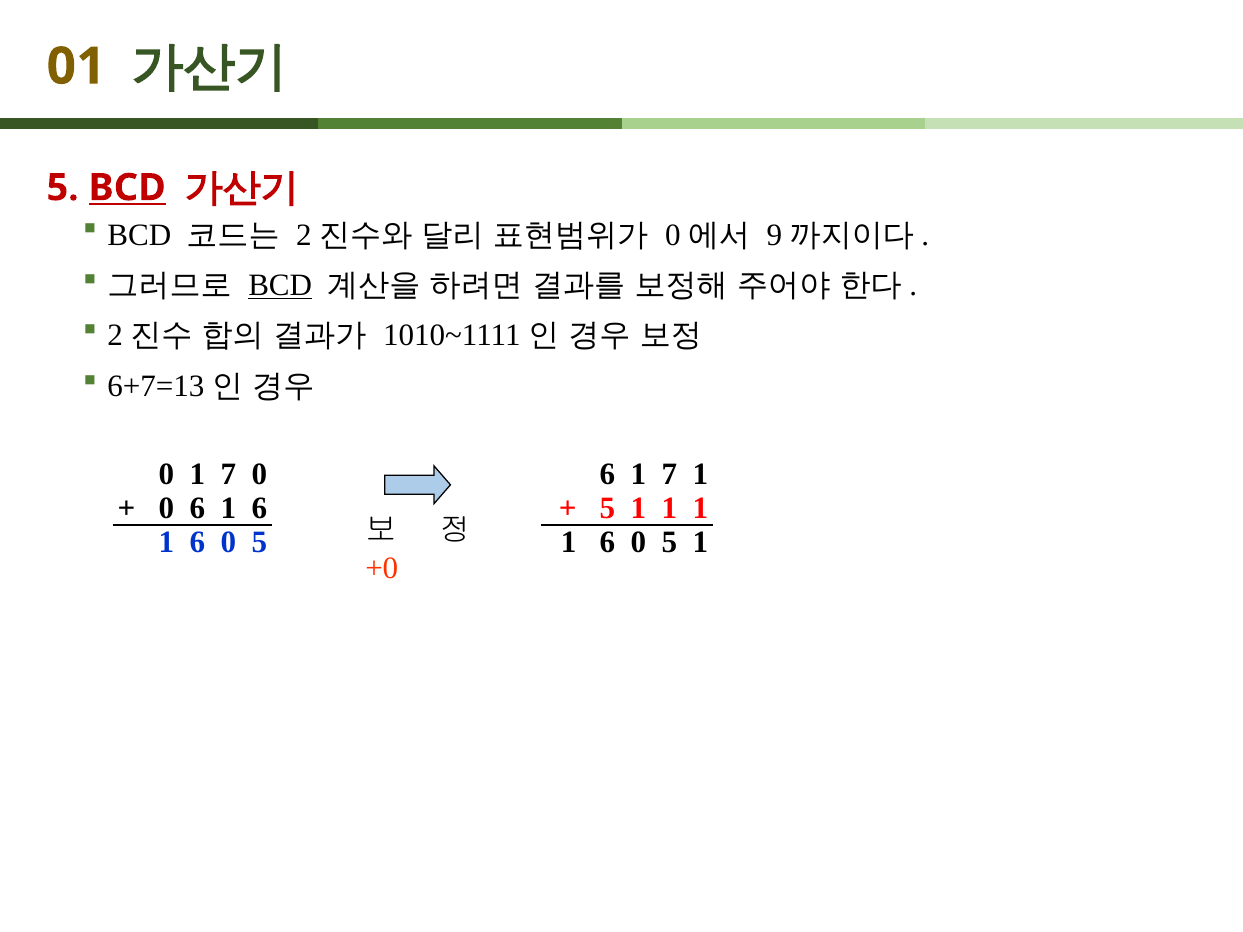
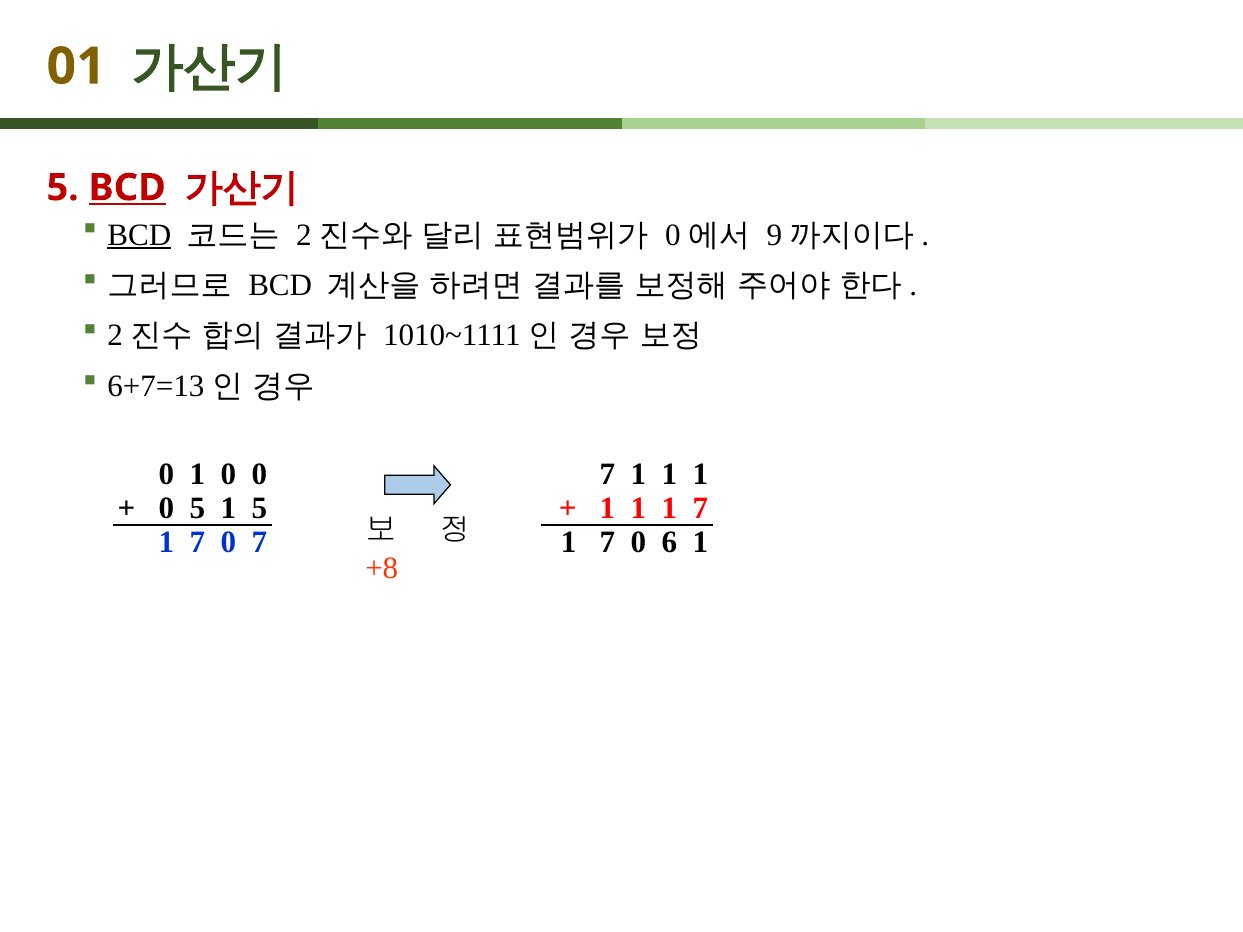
BCD at (139, 235) underline: none -> present
BCD at (280, 285) underline: present -> none
0 1 7: 7 -> 0
6 at (607, 474): 6 -> 7
7 at (669, 474): 7 -> 1
6 at (197, 508): 6 -> 5
6 at (259, 508): 6 -> 5
5 at (607, 508): 5 -> 1
1 at (701, 508): 1 -> 7
6 at (197, 543): 6 -> 7
5 at (259, 543): 5 -> 7
6 at (607, 543): 6 -> 7
5 at (669, 543): 5 -> 6
+0: +0 -> +8
